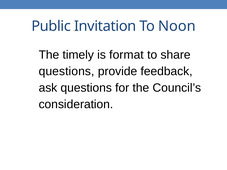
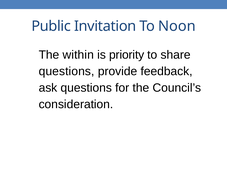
timely: timely -> within
format: format -> priority
